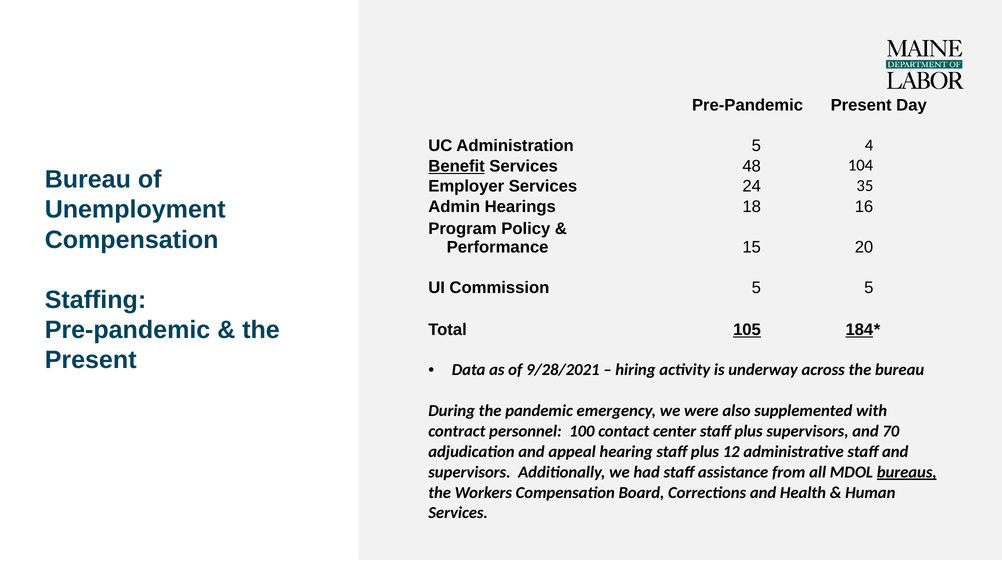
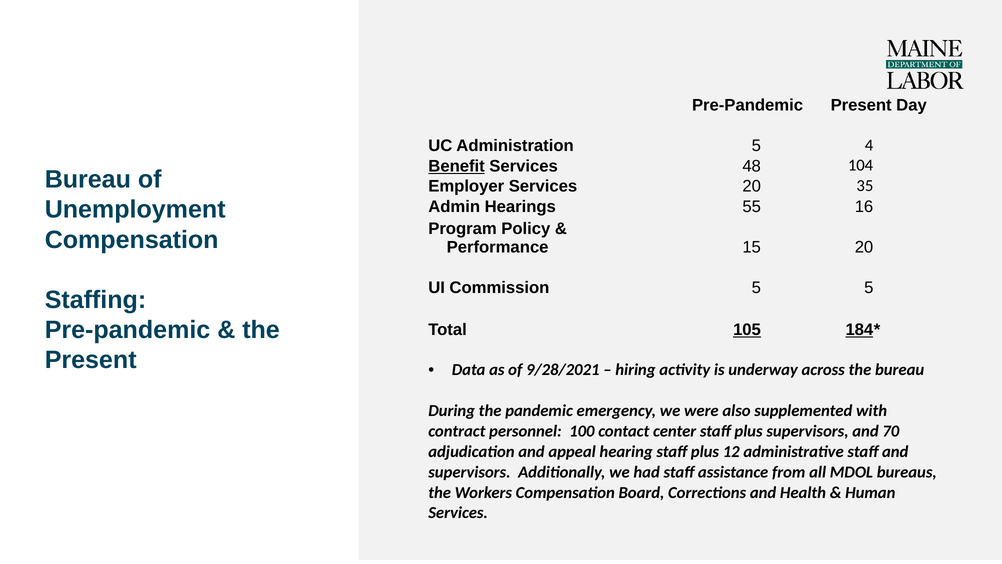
Services 24: 24 -> 20
18: 18 -> 55
bureaus underline: present -> none
